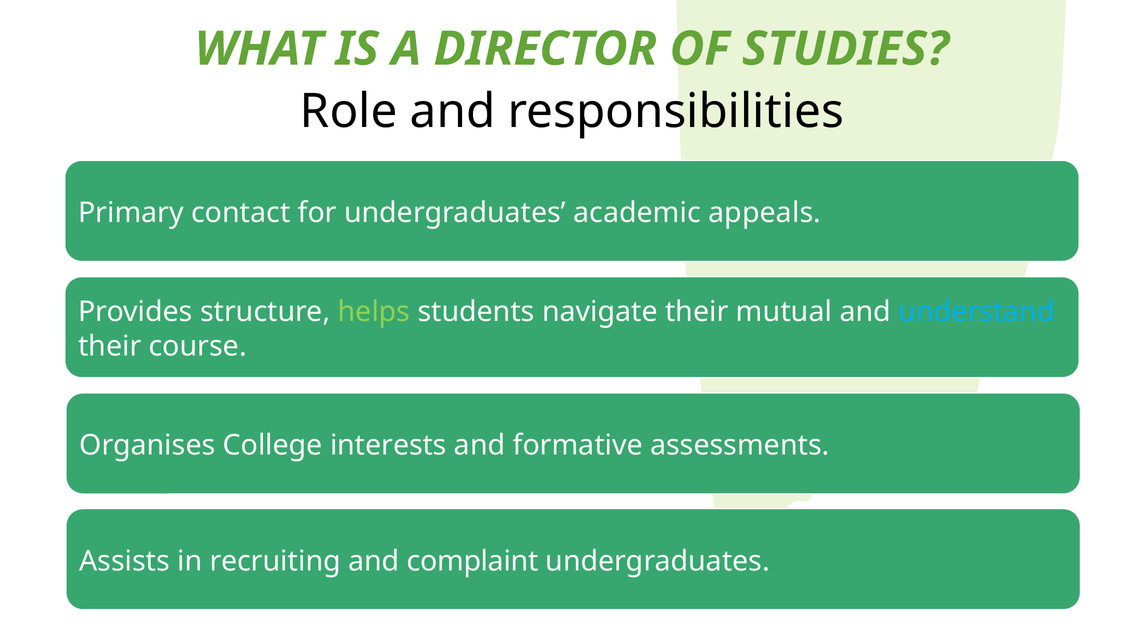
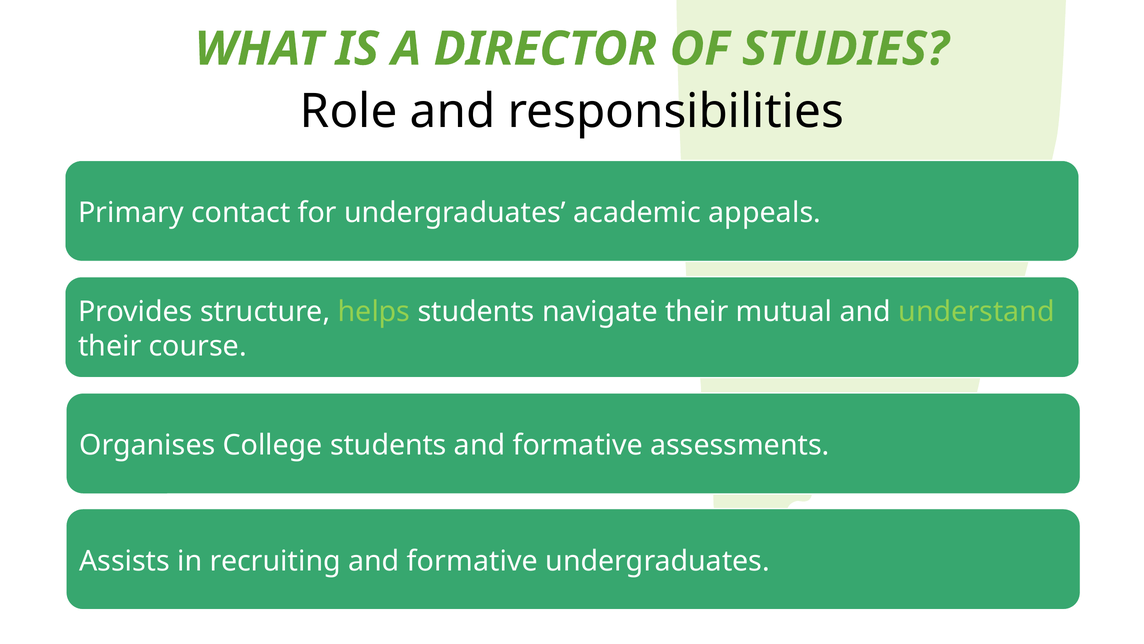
understand colour: light blue -> light green
College interests: interests -> students
recruiting and complaint: complaint -> formative
